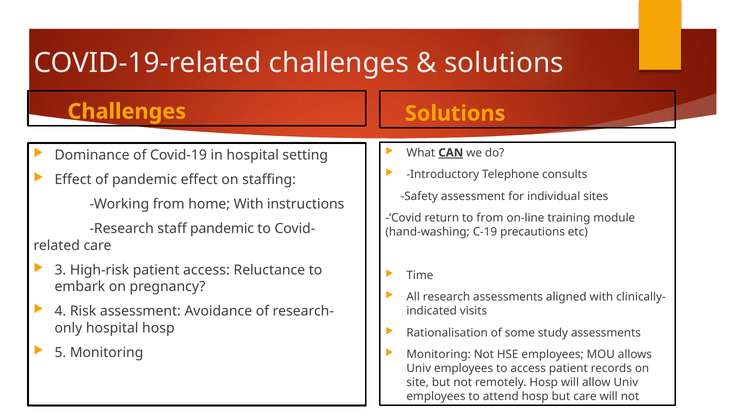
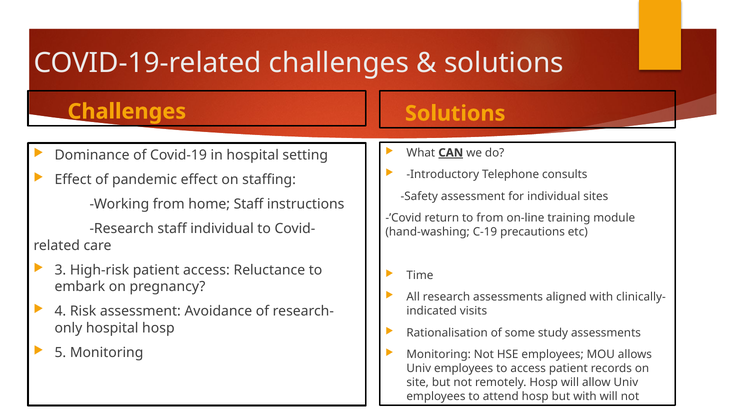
home With: With -> Staff
staff pandemic: pandemic -> individual
but care: care -> with
